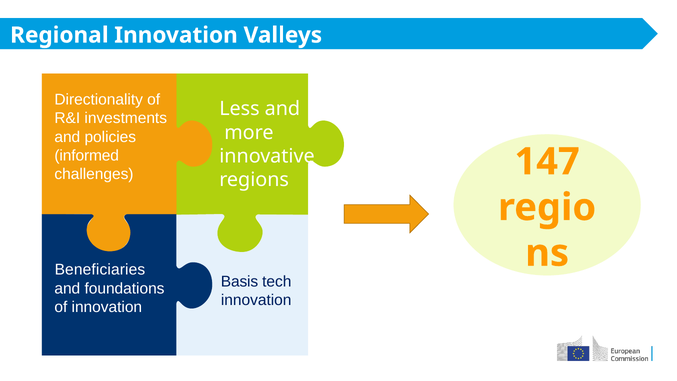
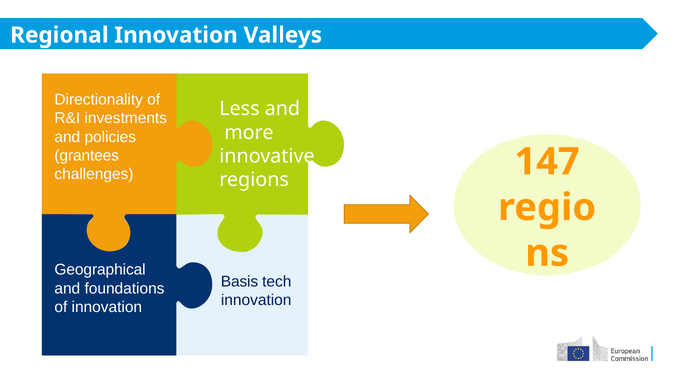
informed: informed -> grantees
Beneficiaries: Beneficiaries -> Geographical
